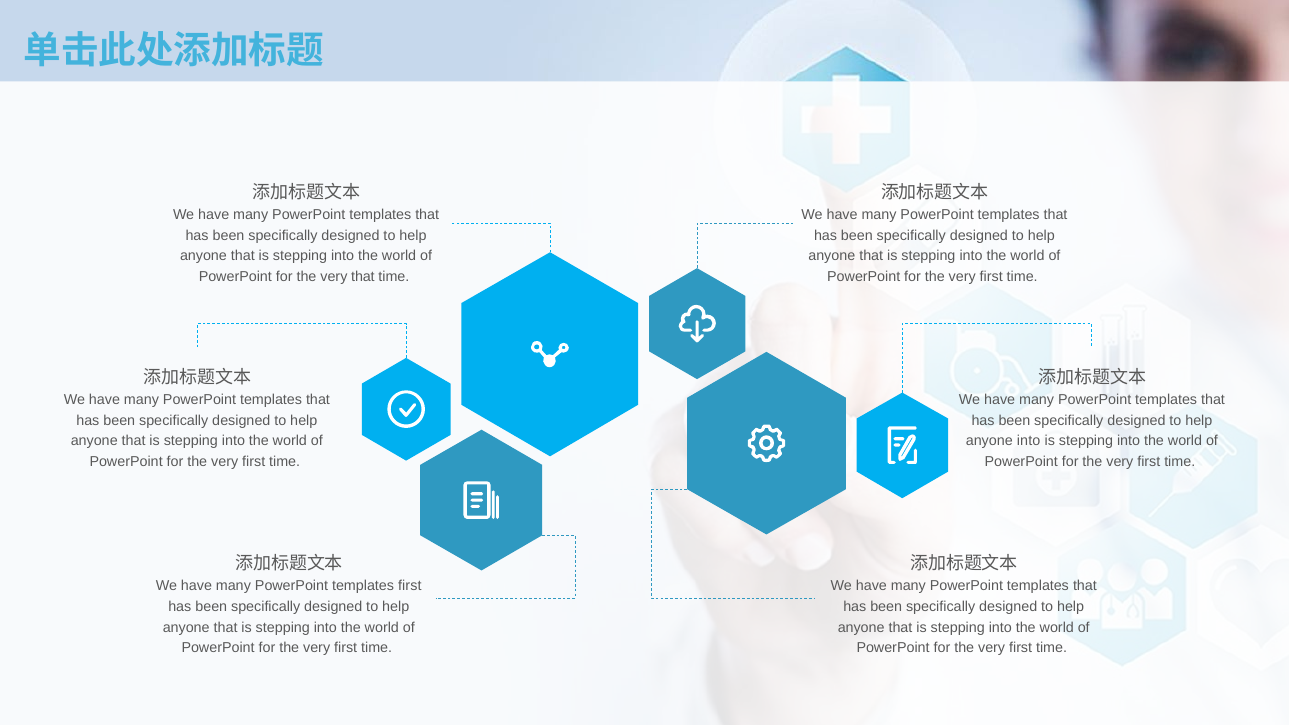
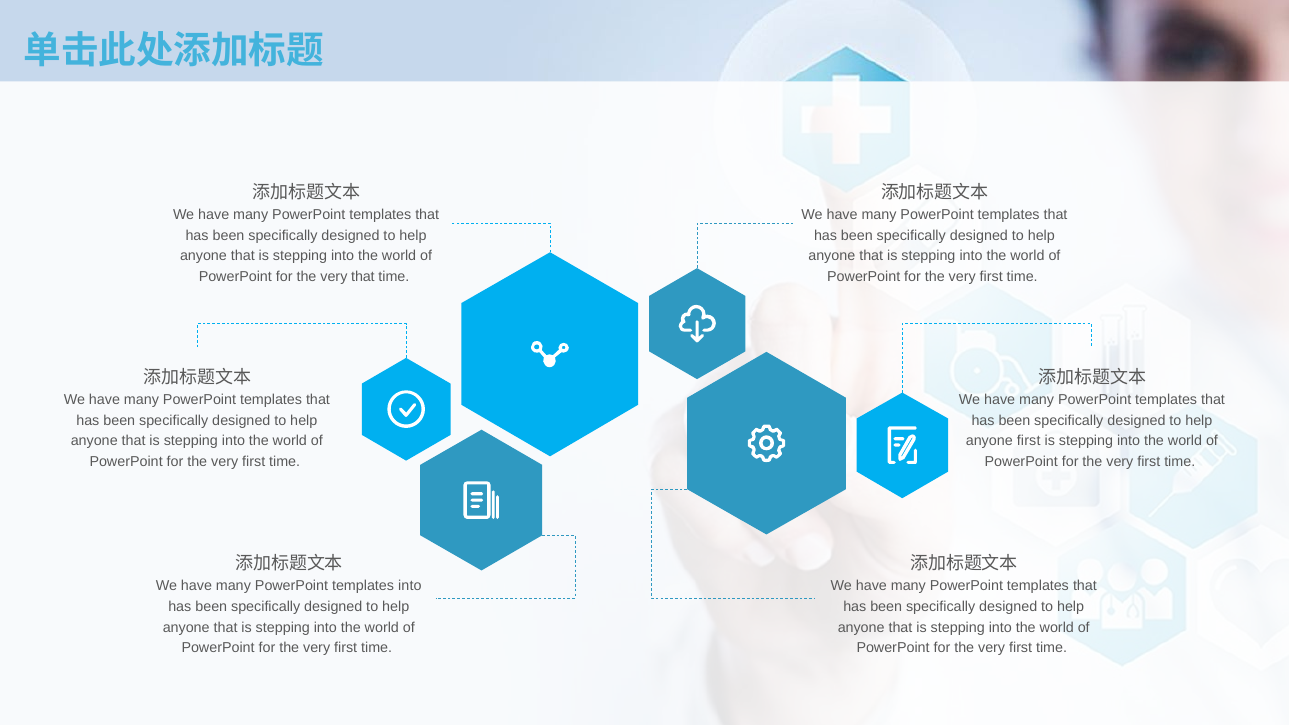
anyone into: into -> first
templates first: first -> into
